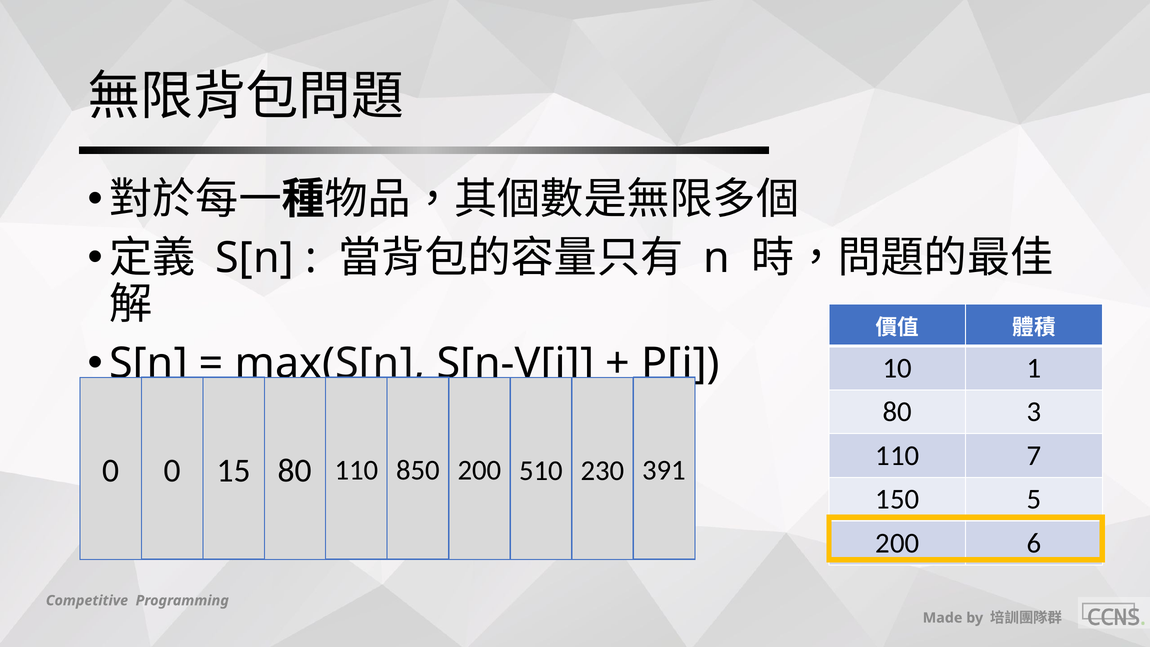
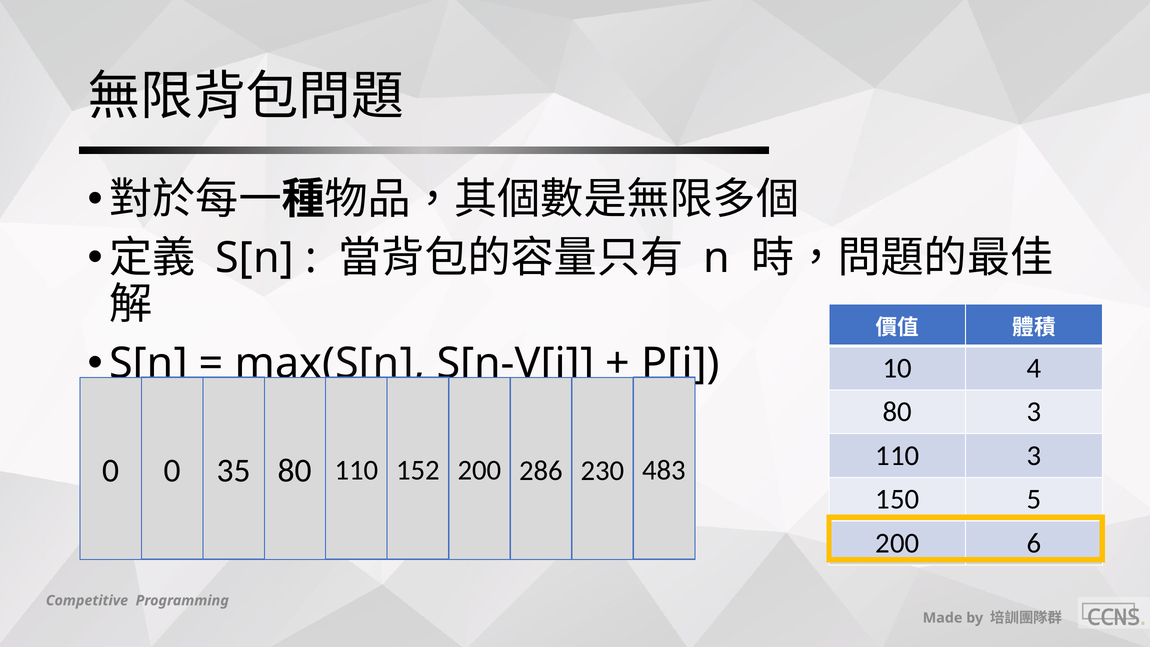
1: 1 -> 4
110 7: 7 -> 3
15: 15 -> 35
850: 850 -> 152
510: 510 -> 286
391: 391 -> 483
